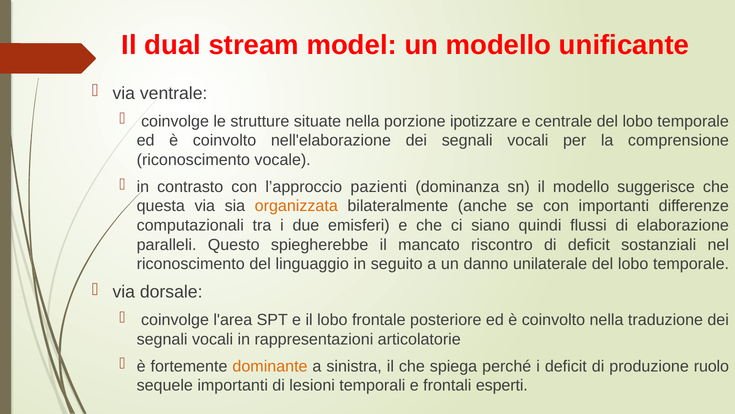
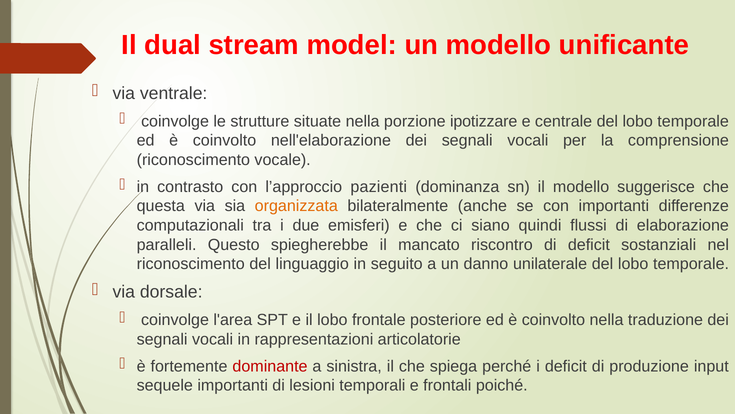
dominante colour: orange -> red
ruolo: ruolo -> input
esperti: esperti -> poiché
